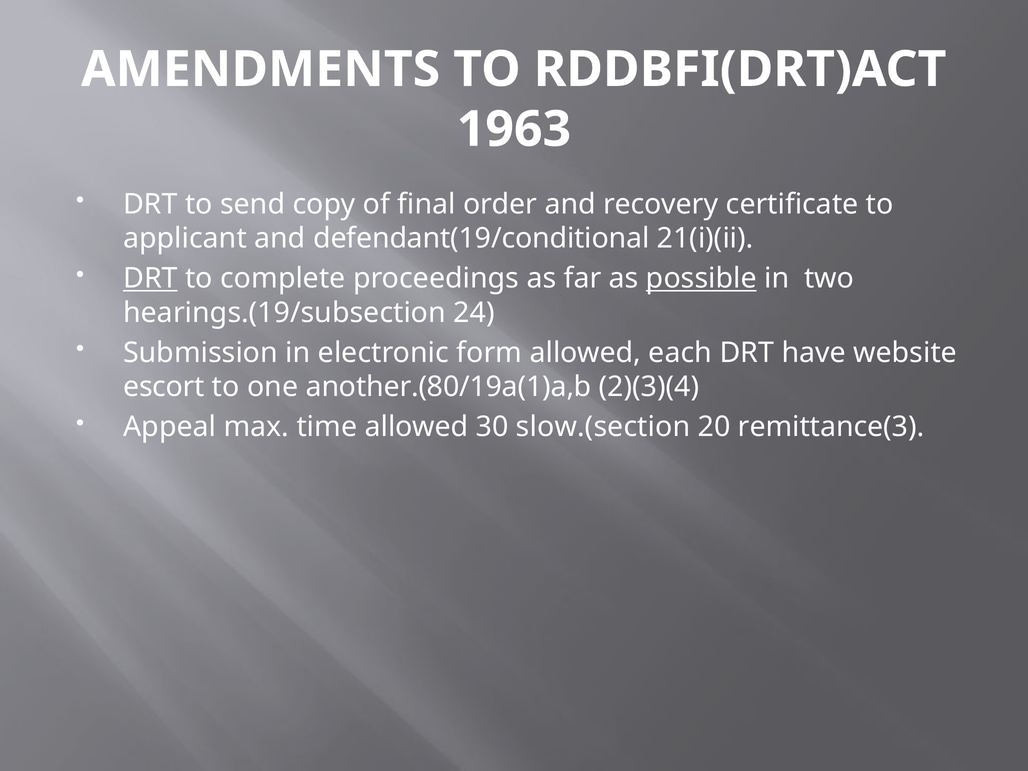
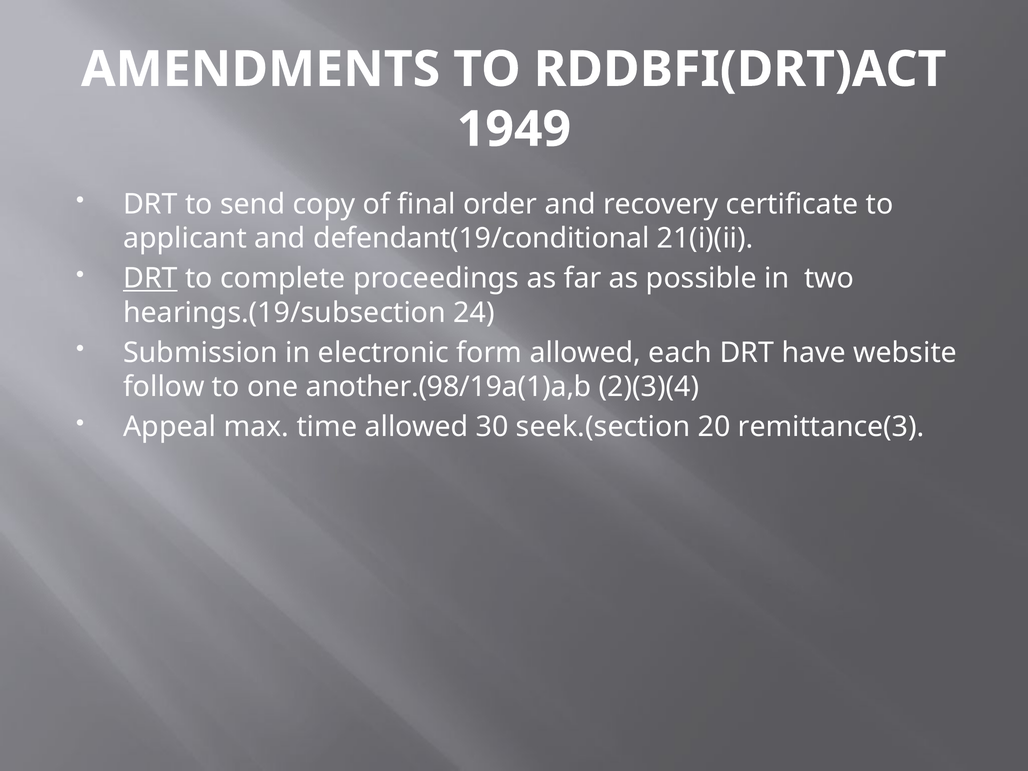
1963: 1963 -> 1949
possible underline: present -> none
escort: escort -> follow
another.(80/19a(1)a,b: another.(80/19a(1)a,b -> another.(98/19a(1)a,b
slow.(section: slow.(section -> seek.(section
